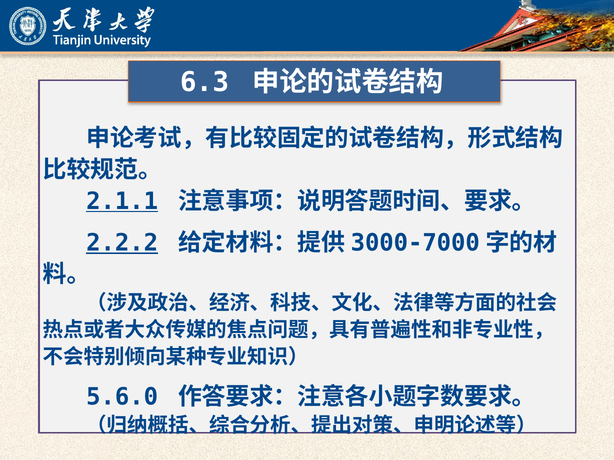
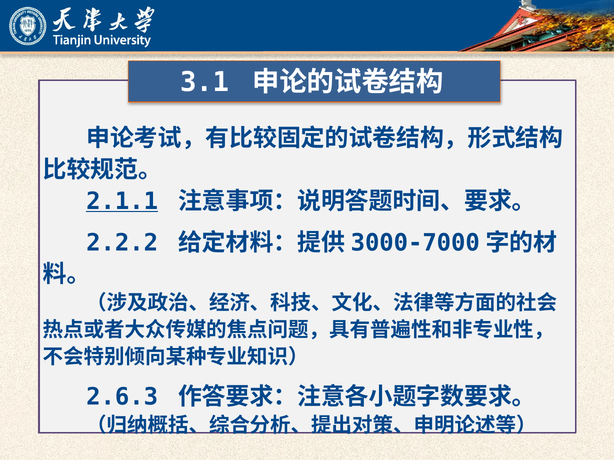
6.3: 6.3 -> 3.1
2.2.2 underline: present -> none
5.6.0: 5.6.0 -> 2.6.3
